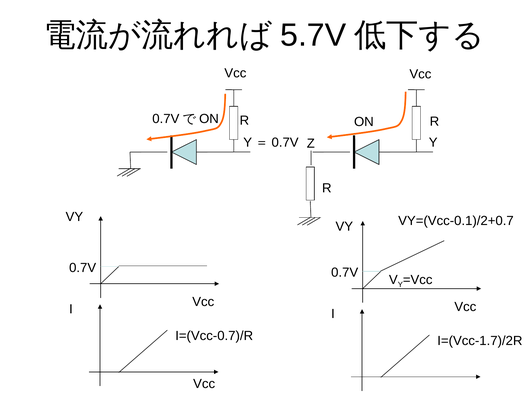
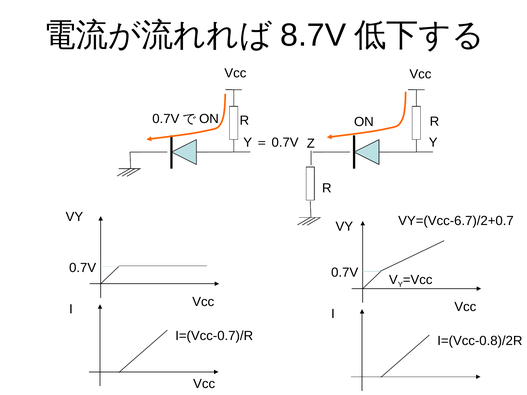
5.7V: 5.7V -> 8.7V
VY=(Vcc-0.1)/2+0.7: VY=(Vcc-0.1)/2+0.7 -> VY=(Vcc-6.7)/2+0.7
I=(Vcc-1.7)/2R: I=(Vcc-1.7)/2R -> I=(Vcc-0.8)/2R
